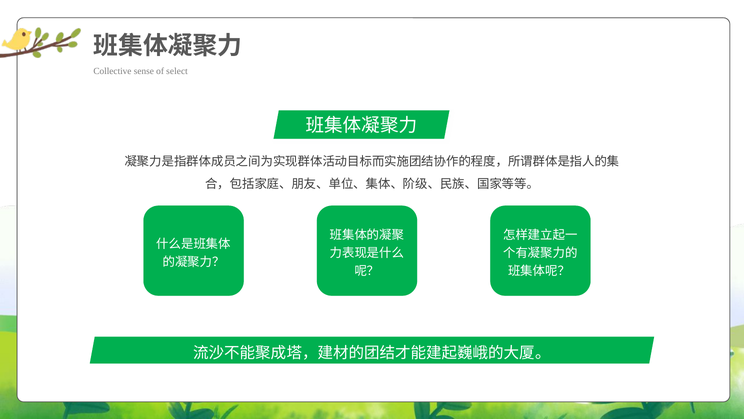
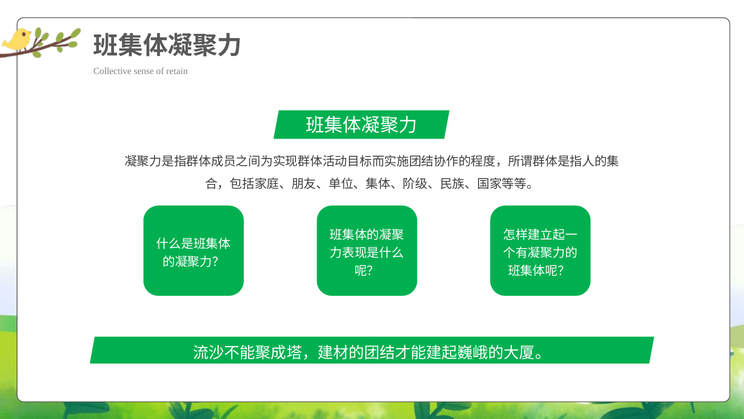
select: select -> retain
